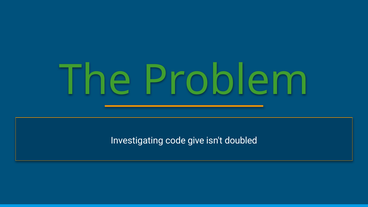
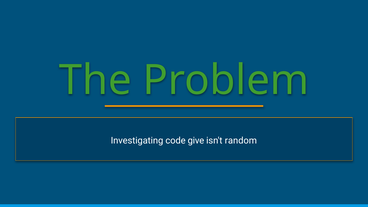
doubled: doubled -> random
